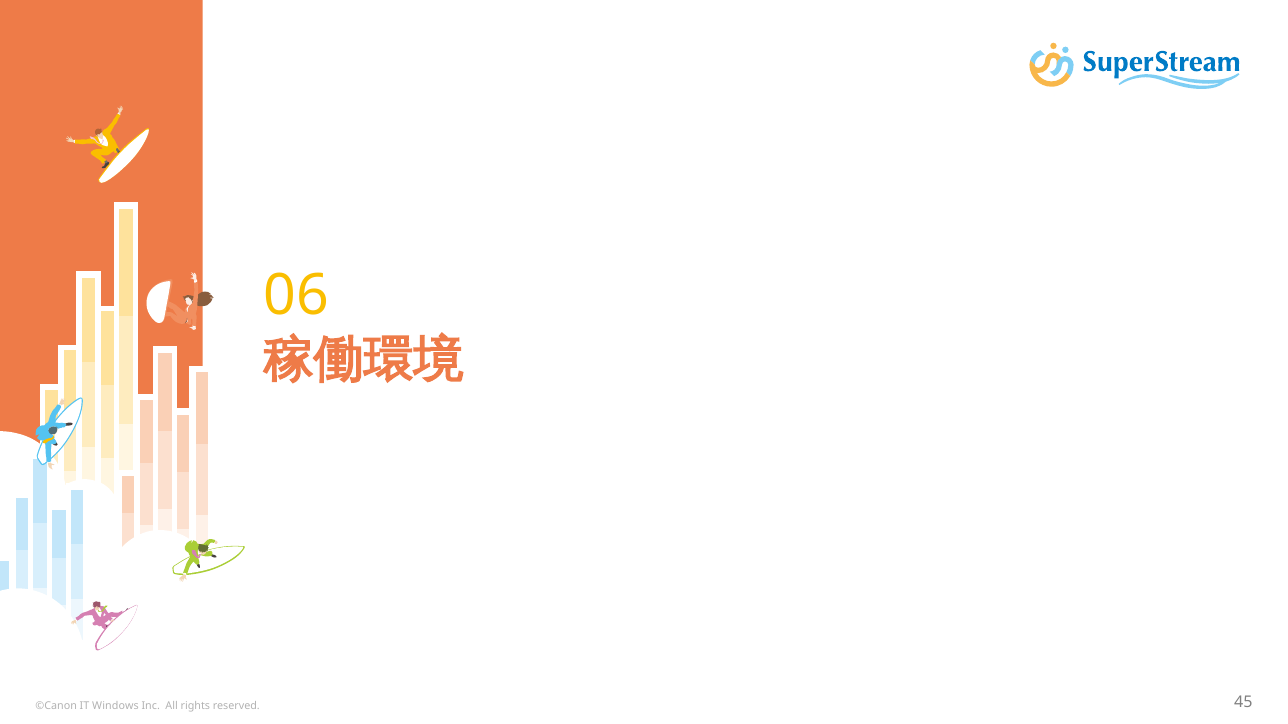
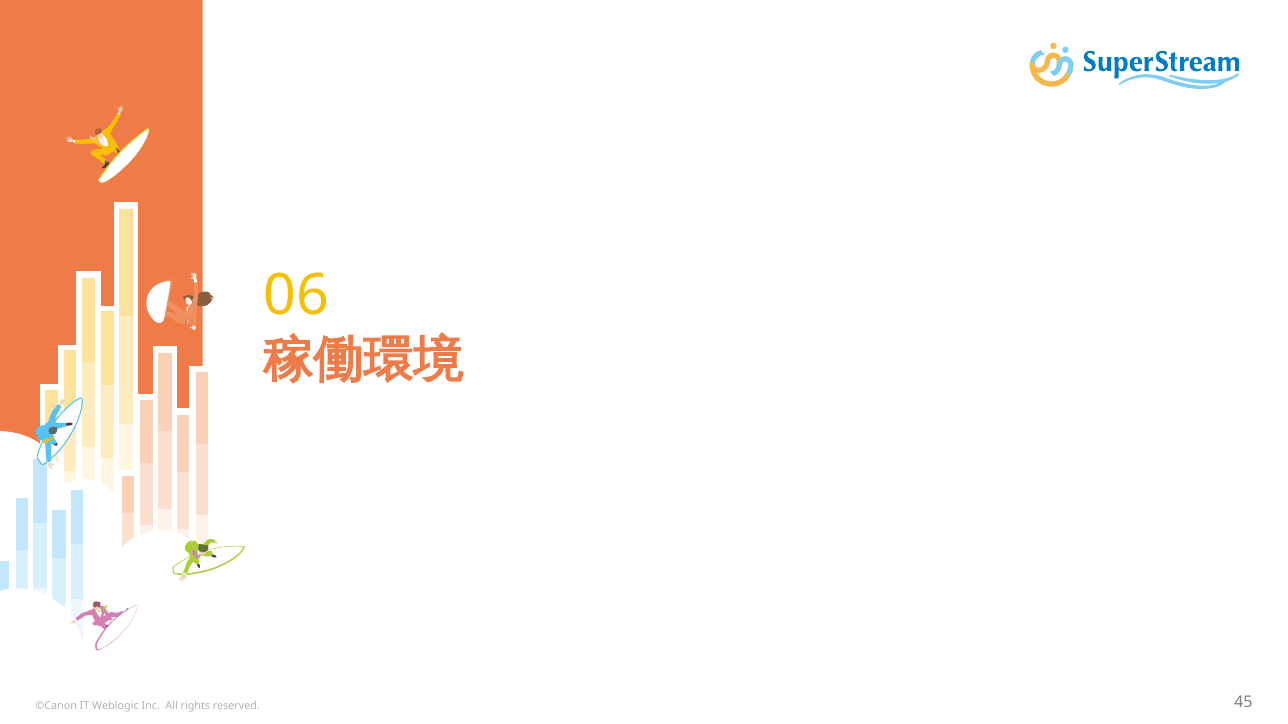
Windows: Windows -> Weblogic
